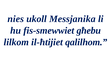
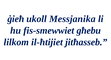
nies: nies -> ġieħ
qalilhom: qalilhom -> jitħasseb
